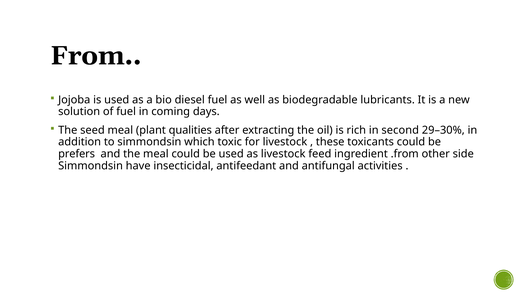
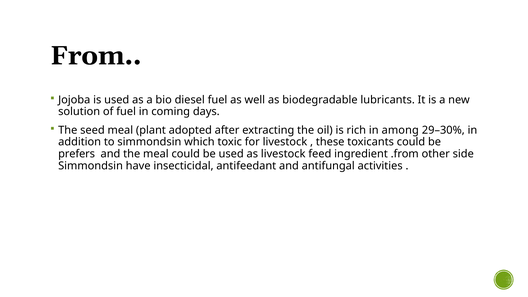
qualities: qualities -> adopted
second: second -> among
